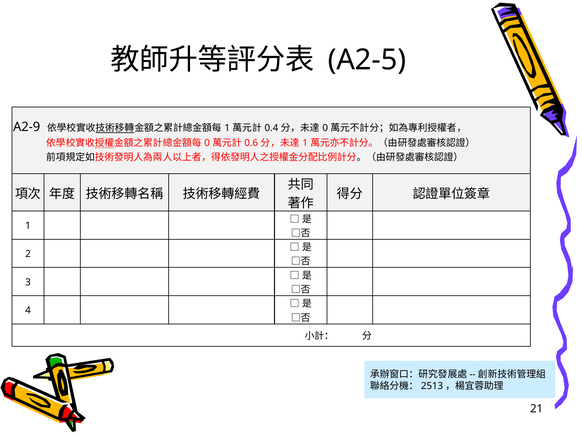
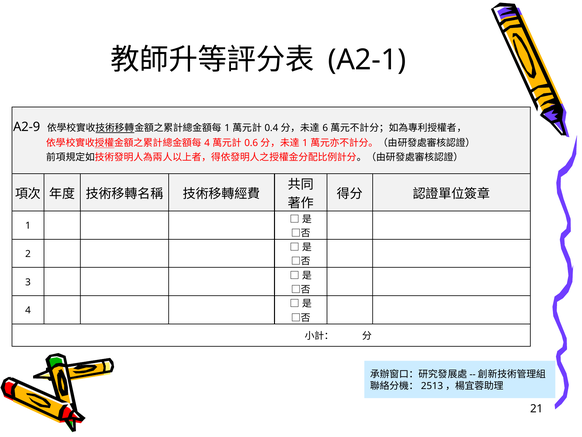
A2-5: A2-5 -> A2-1
0 at (325, 128): 0 -> 6
0 at (207, 143): 0 -> 4
